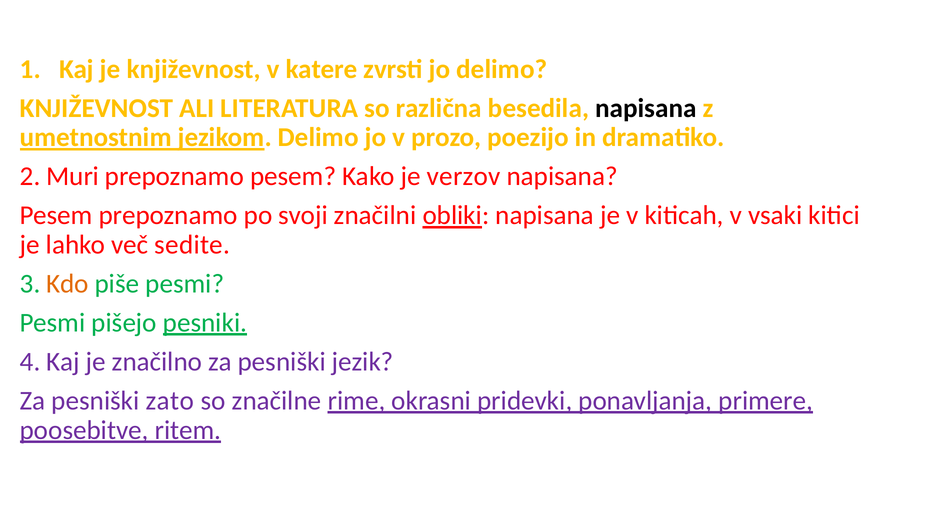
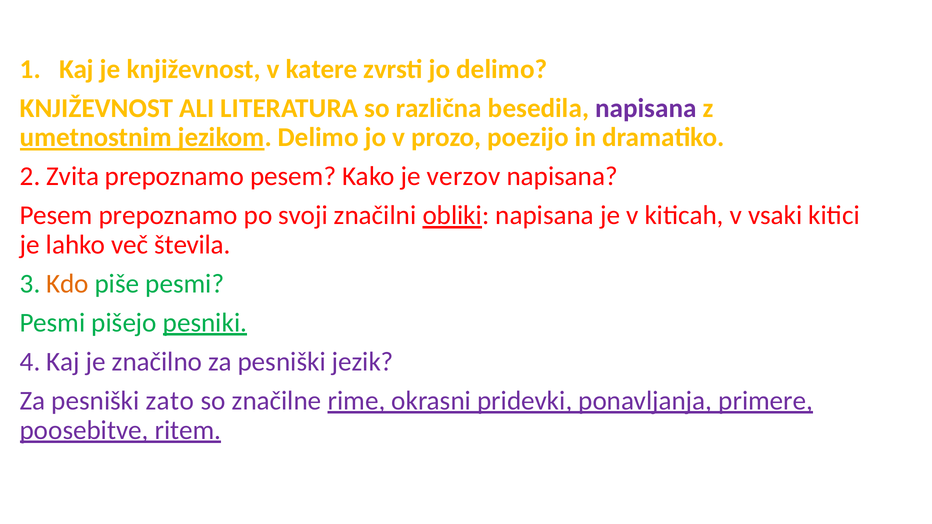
napisana at (646, 108) colour: black -> purple
Muri: Muri -> Zvita
sedite: sedite -> števila
